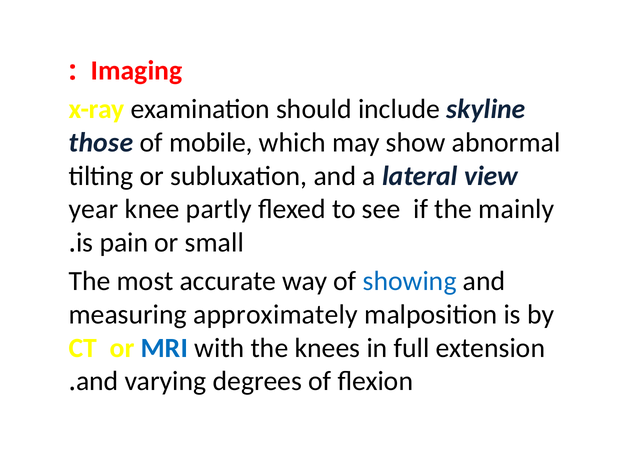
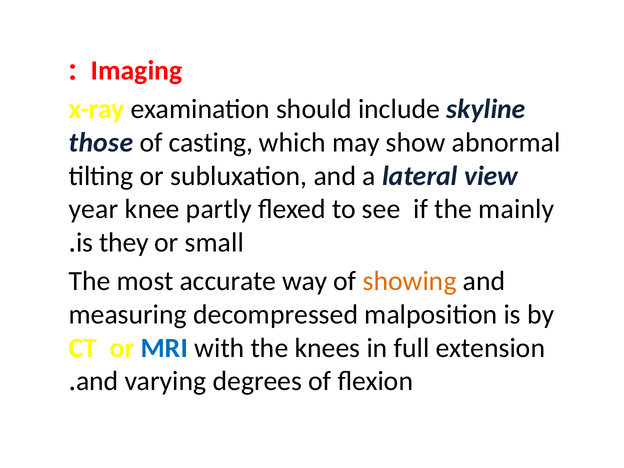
mobile: mobile -> casting
pain: pain -> they
showing colour: blue -> orange
approximately: approximately -> decompressed
